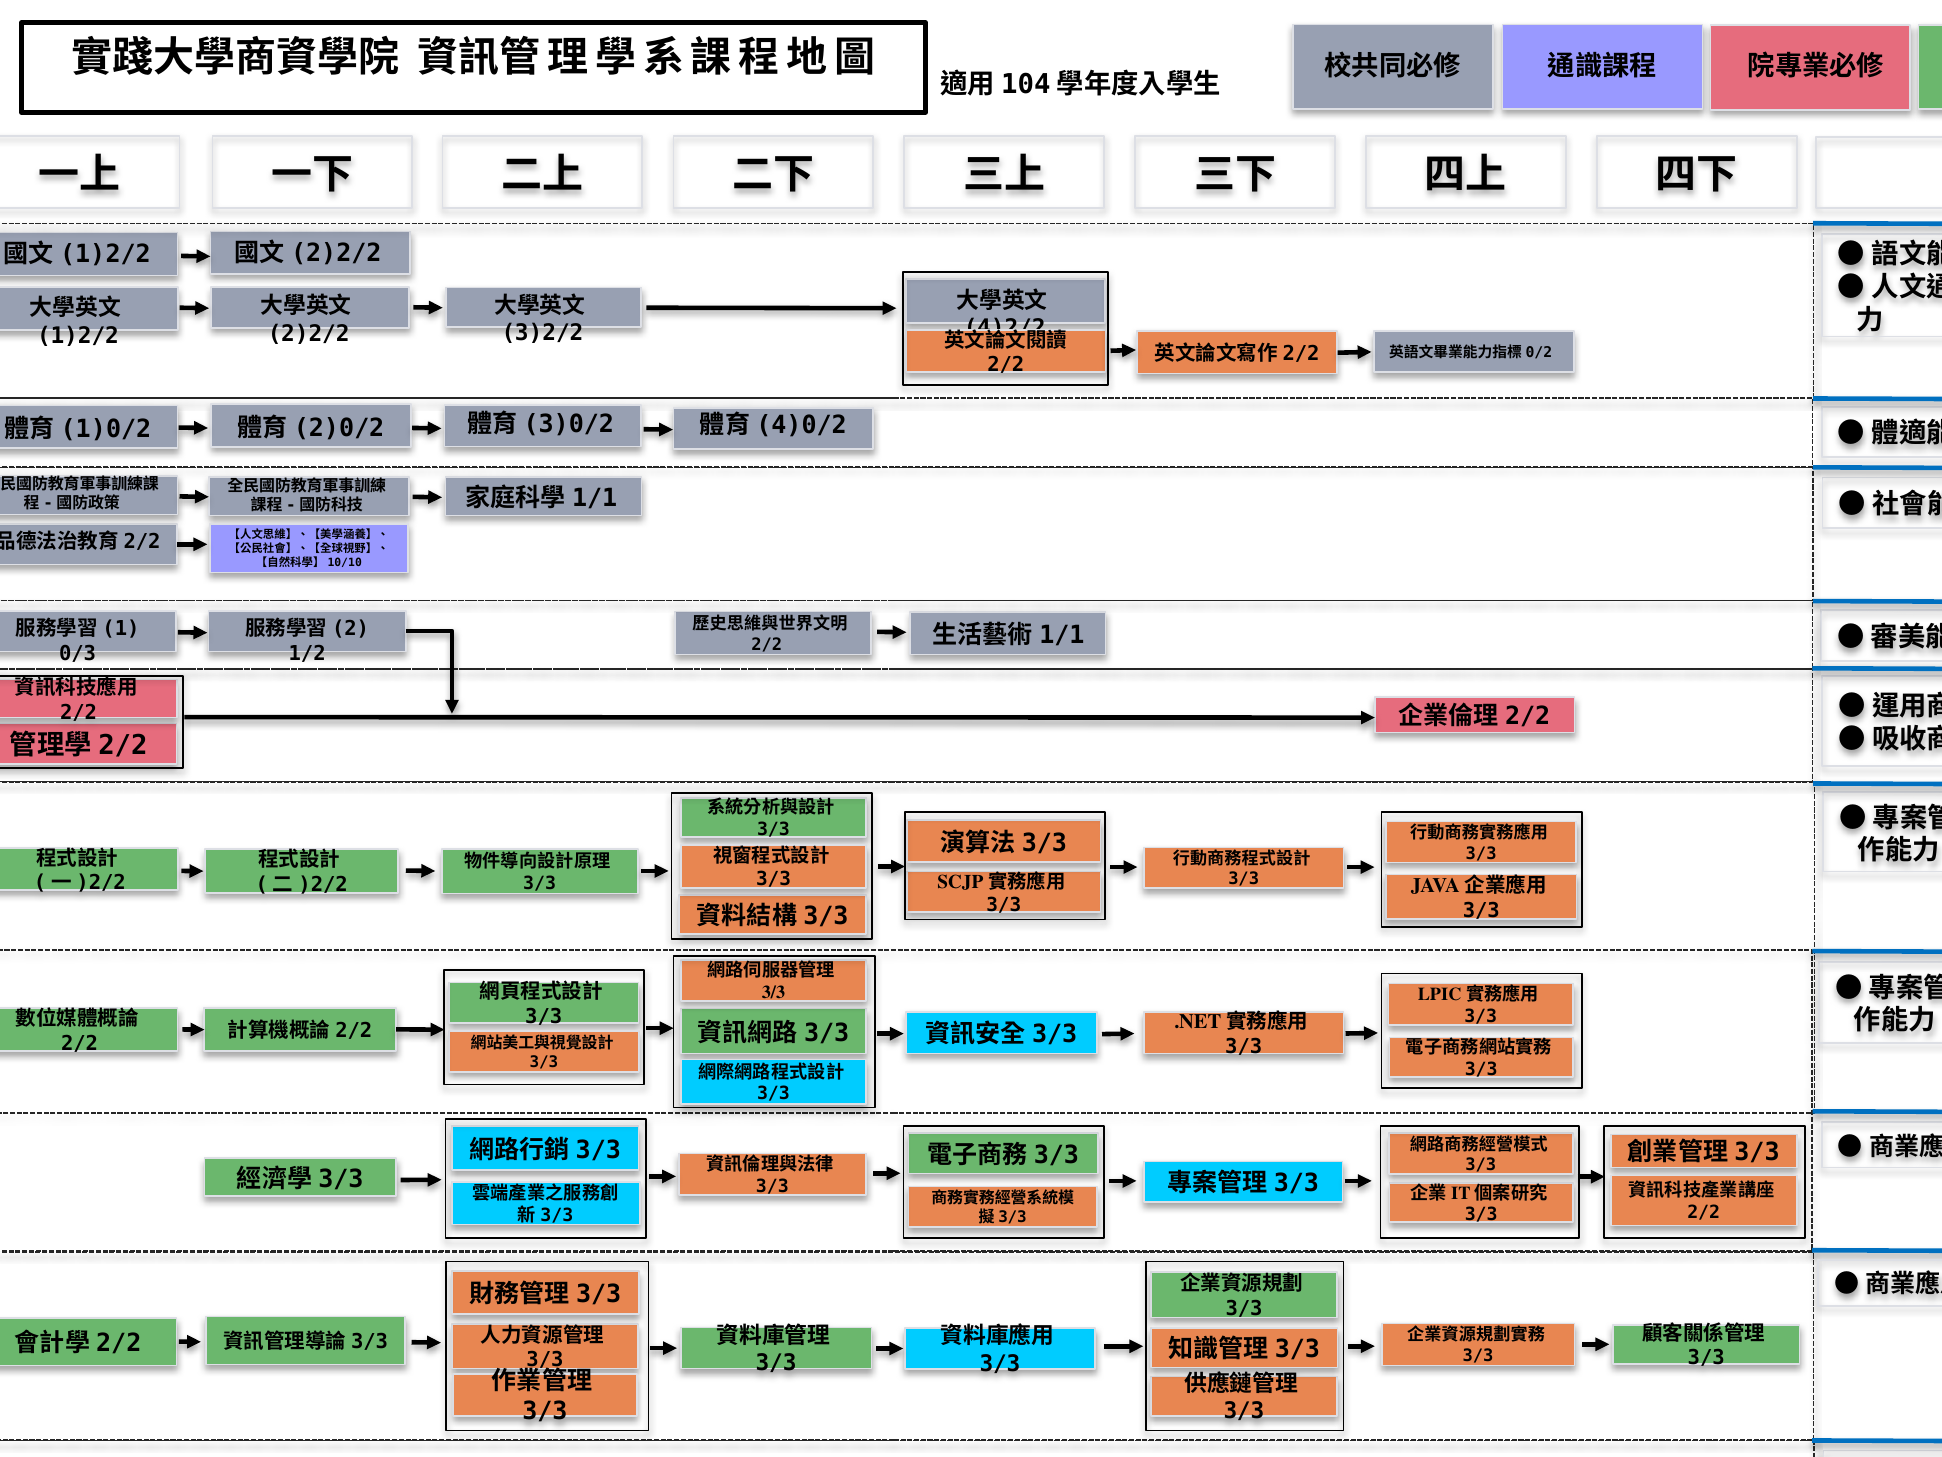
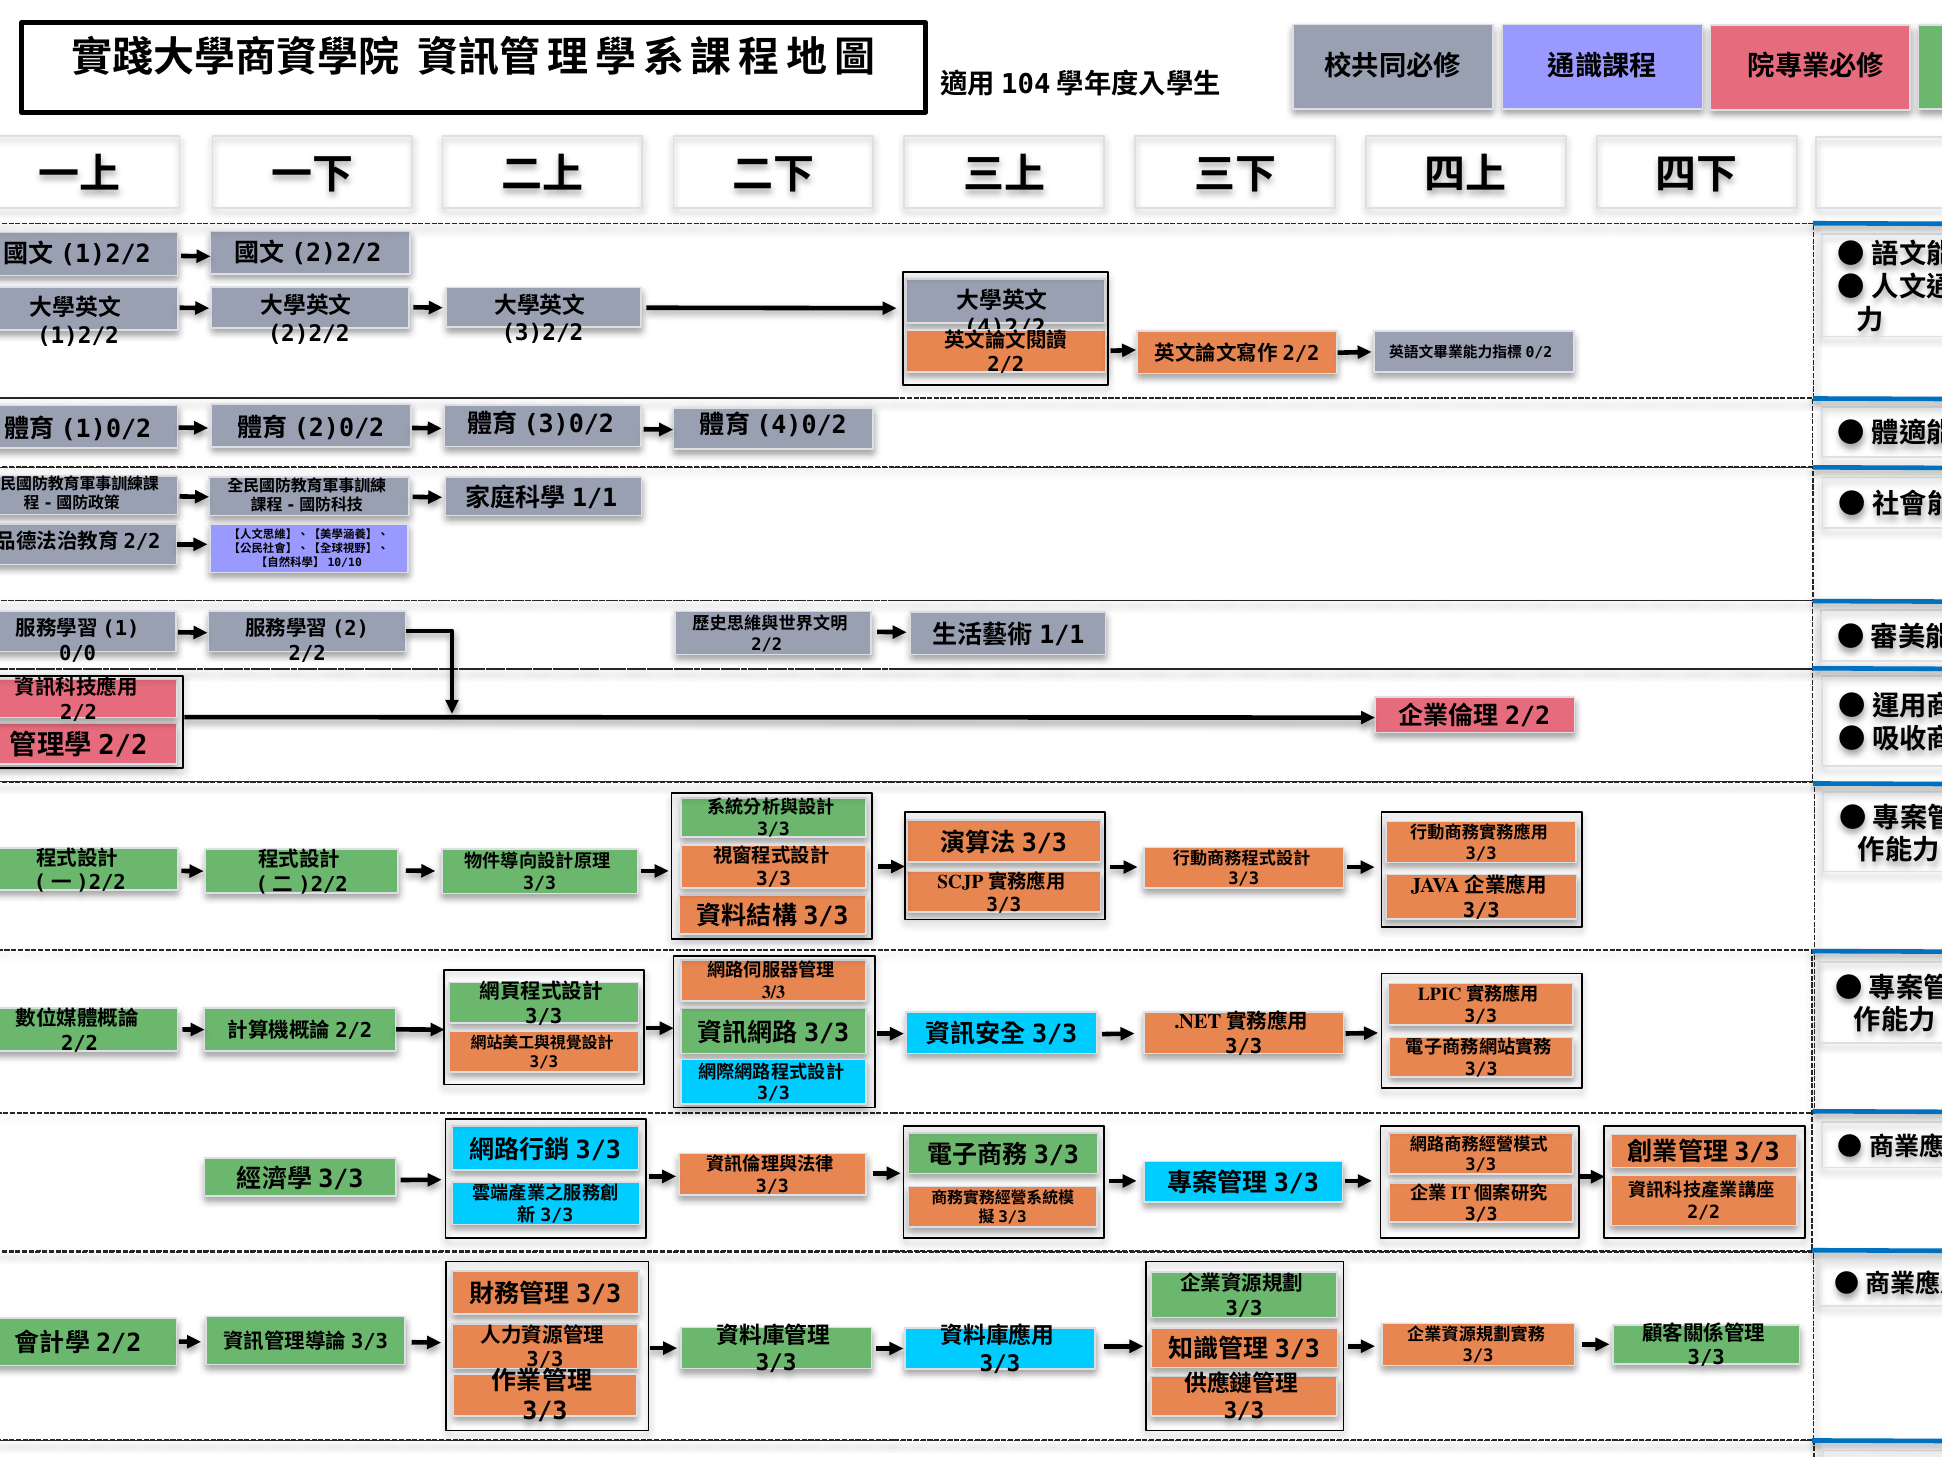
0/3: 0/3 -> 0/0
1/2 at (307, 653): 1/2 -> 2/2
